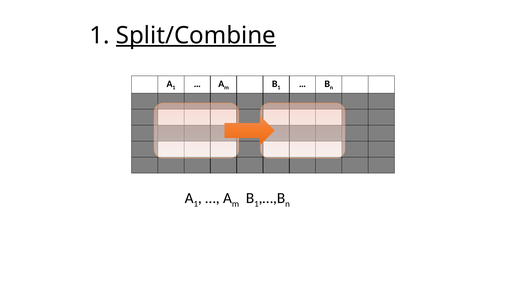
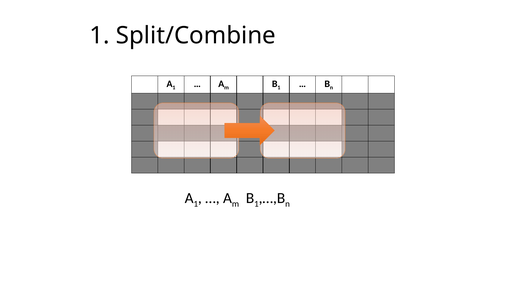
Split/Combine underline: present -> none
